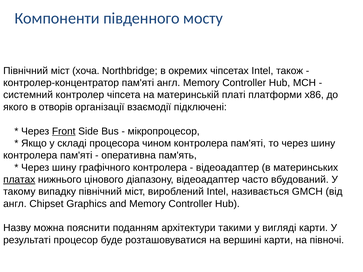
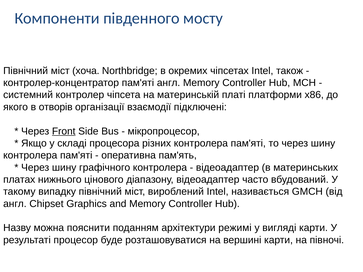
чином: чином -> різних
платах underline: present -> none
такими: такими -> режимі
